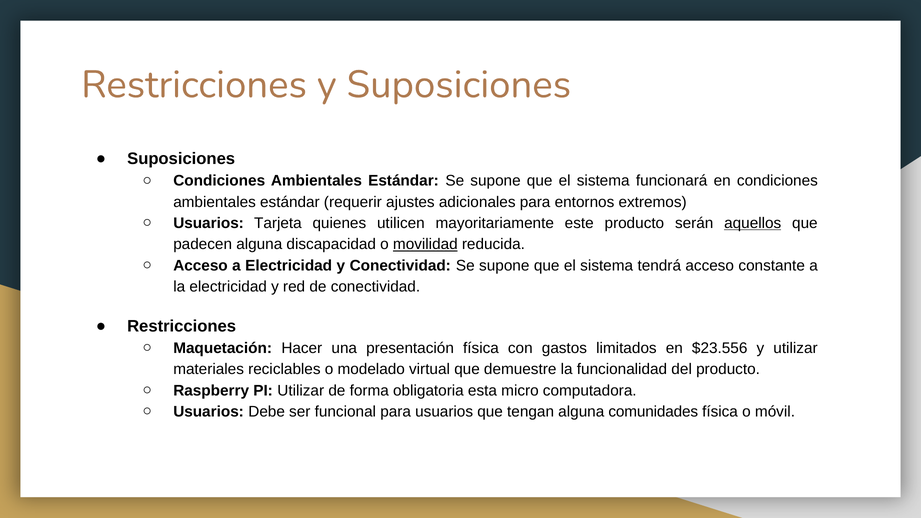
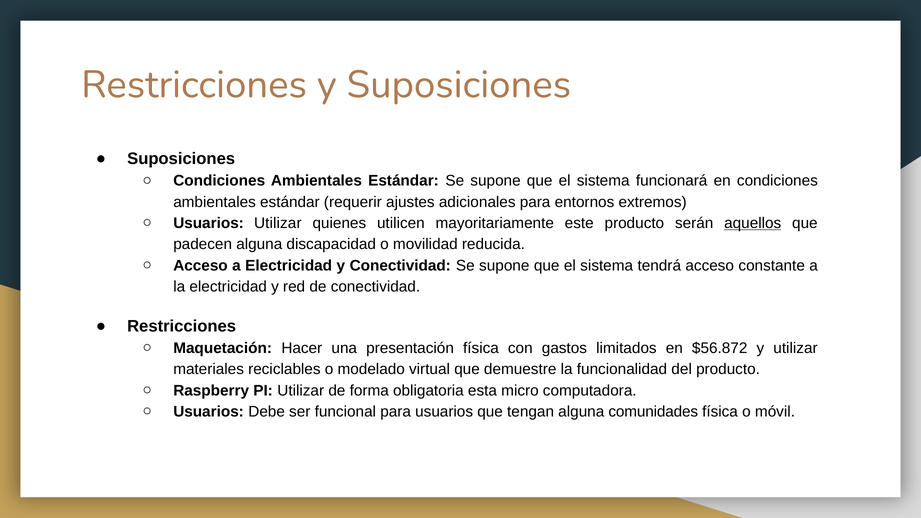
Usuarios Tarjeta: Tarjeta -> Utilizar
movilidad underline: present -> none
$23.556: $23.556 -> $56.872
